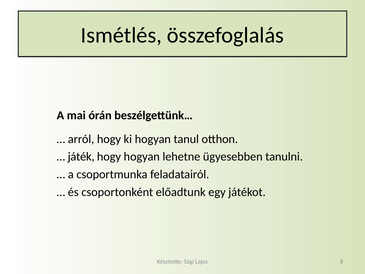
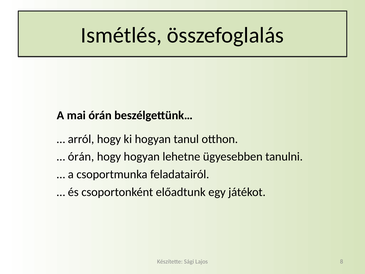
játék at (81, 157): játék -> órán
